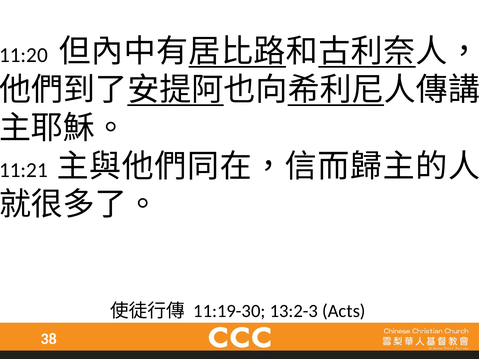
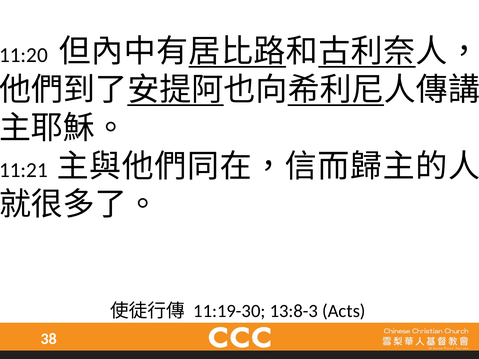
13:2-3: 13:2-3 -> 13:8-3
